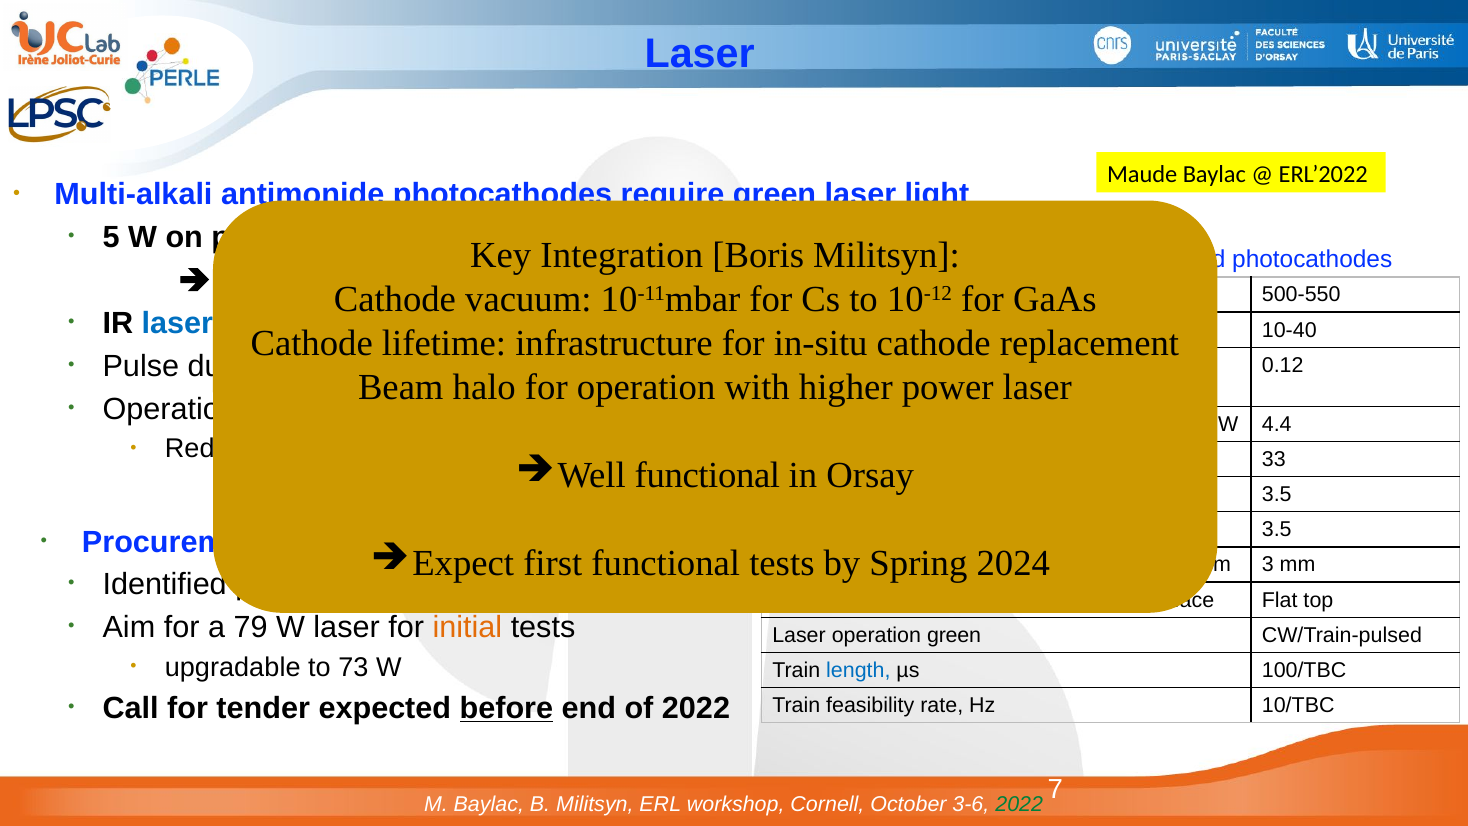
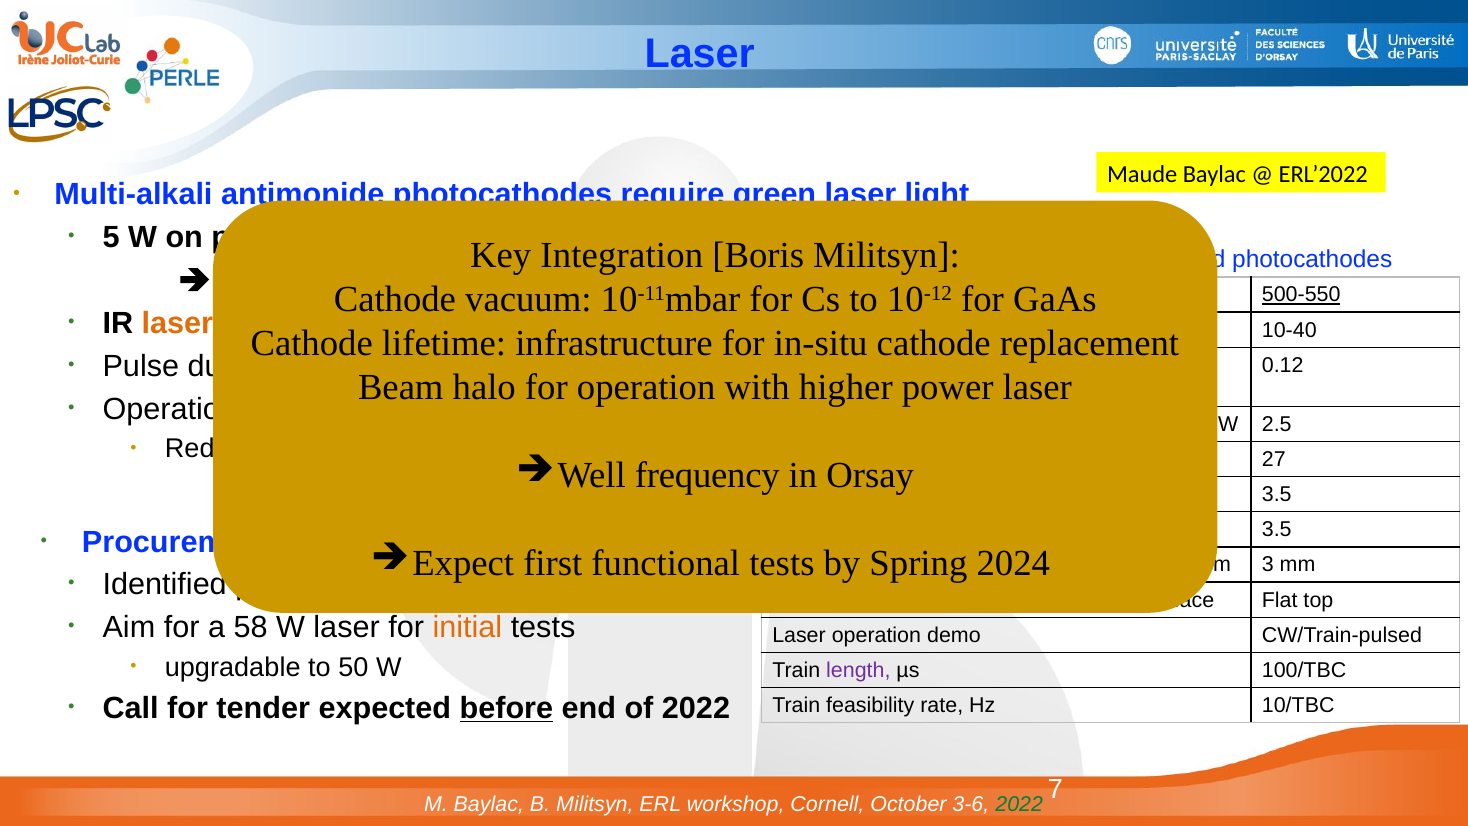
500-550 underline: none -> present
laser at (177, 323) colour: blue -> orange
4.4: 4.4 -> 2.5
33: 33 -> 27
functional at (707, 475): functional -> frequency
79: 79 -> 58
operation green: green -> demo
73: 73 -> 50
length colour: blue -> purple
